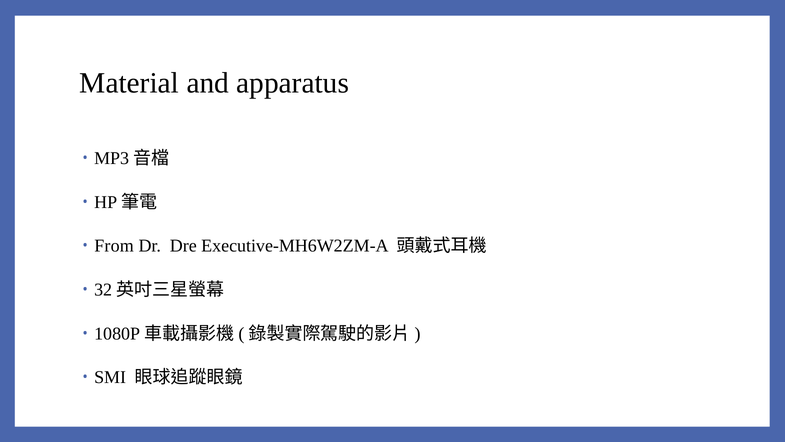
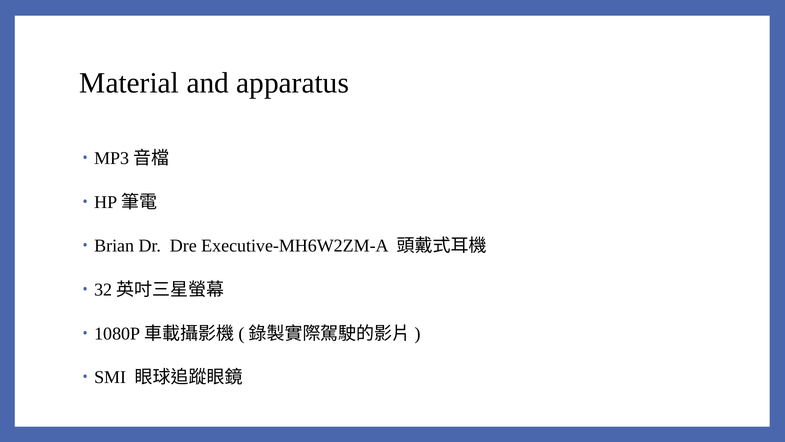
From: From -> Brian
